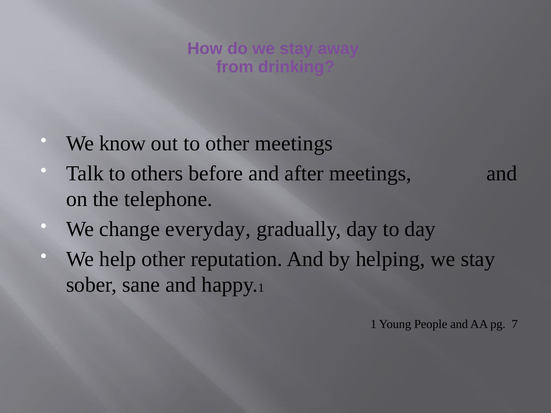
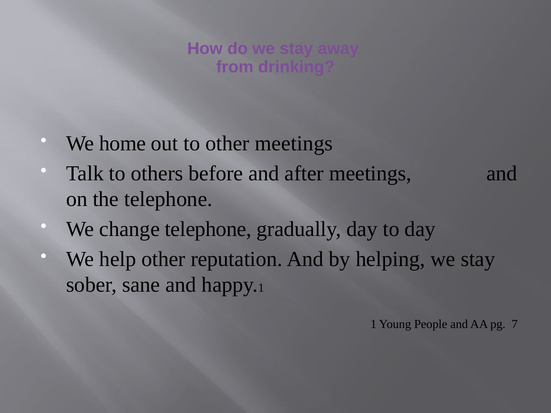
know: know -> home
change everyday: everyday -> telephone
